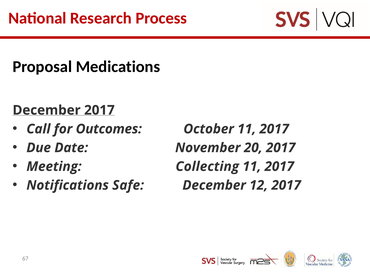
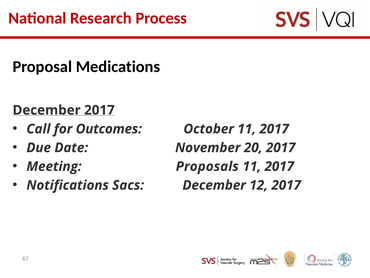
Collecting: Collecting -> Proposals
Safe: Safe -> Sacs
